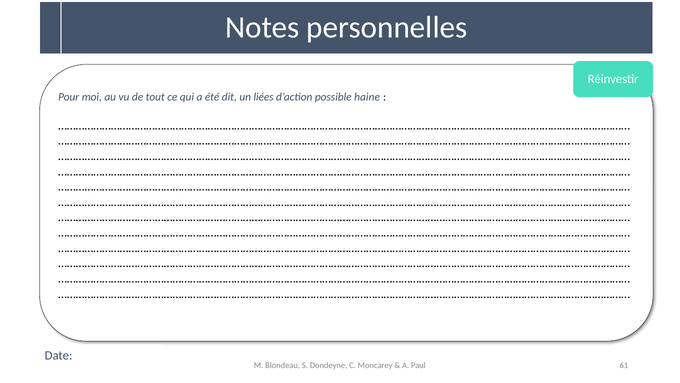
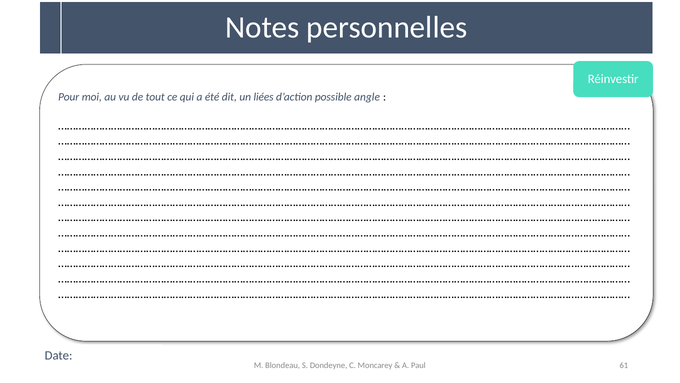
haine: haine -> angle
